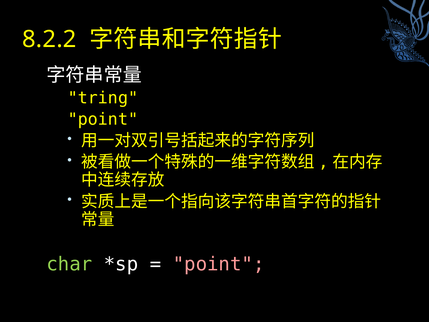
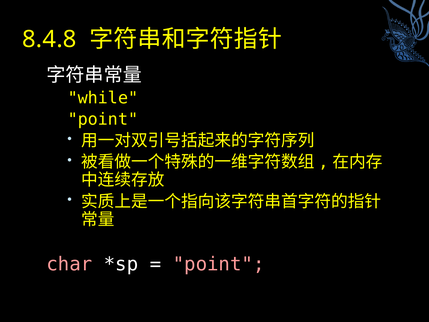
8.2.2: 8.2.2 -> 8.4.8
tring: tring -> while
char colour: light green -> pink
